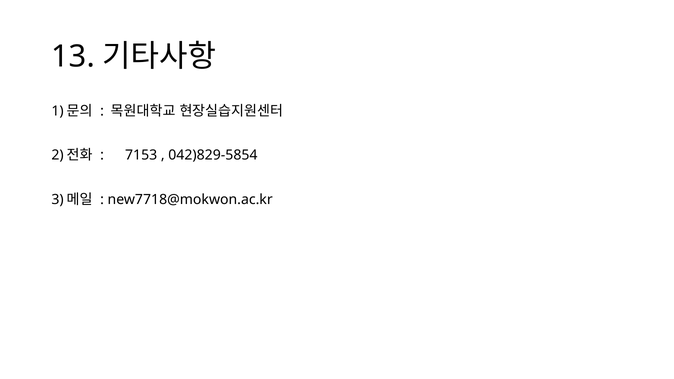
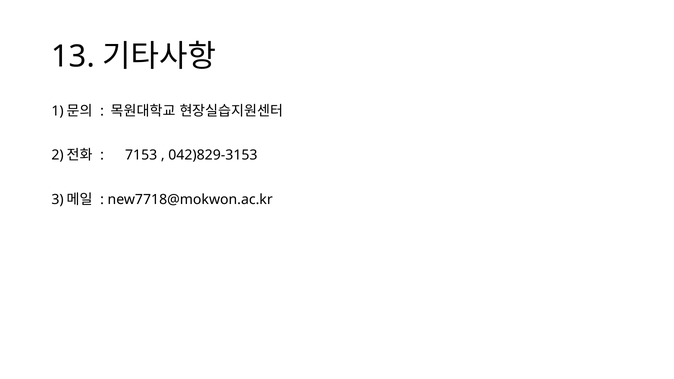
042)829-5854: 042)829-5854 -> 042)829-3153
